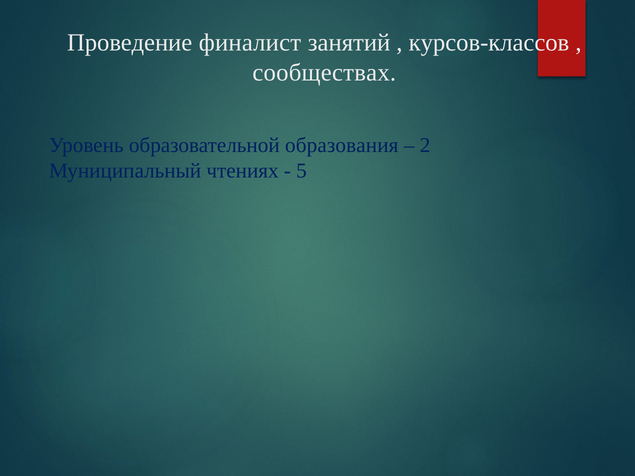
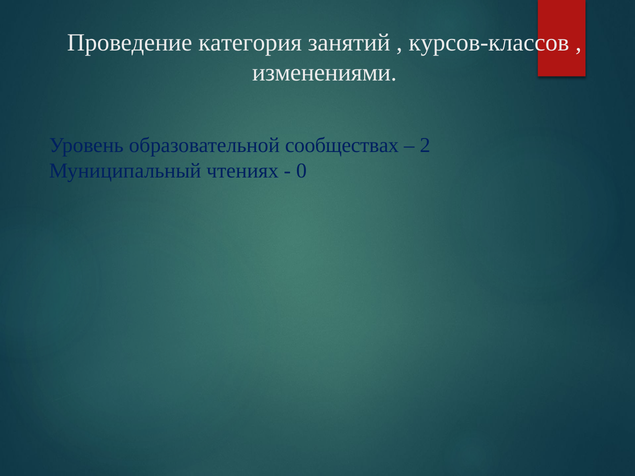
финалист: финалист -> категория
сообществах: сообществах -> изменениями
образования: образования -> сообществах
5: 5 -> 0
